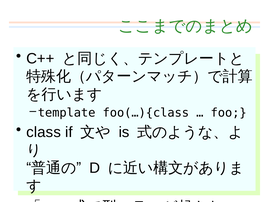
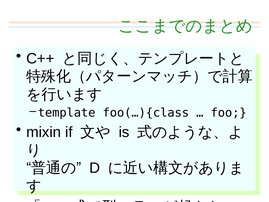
class: class -> mixin
